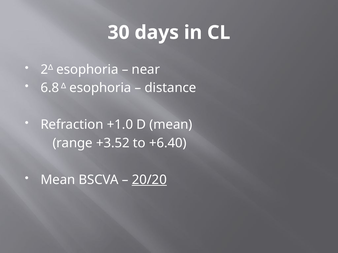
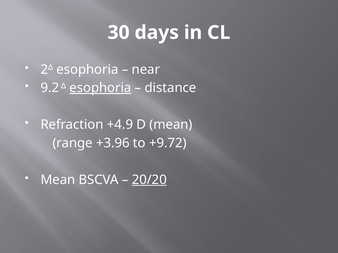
6.8: 6.8 -> 9.2
esophoria at (100, 88) underline: none -> present
+1.0: +1.0 -> +4.9
+3.52: +3.52 -> +3.96
+6.40: +6.40 -> +9.72
